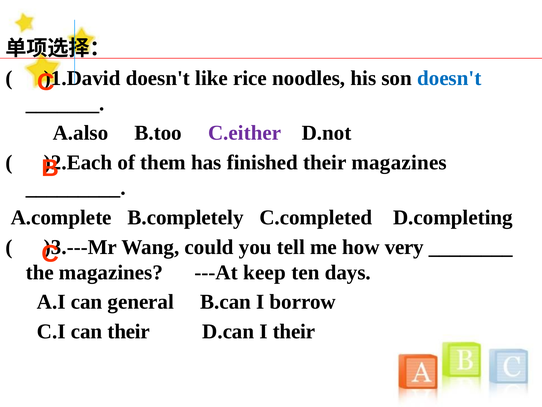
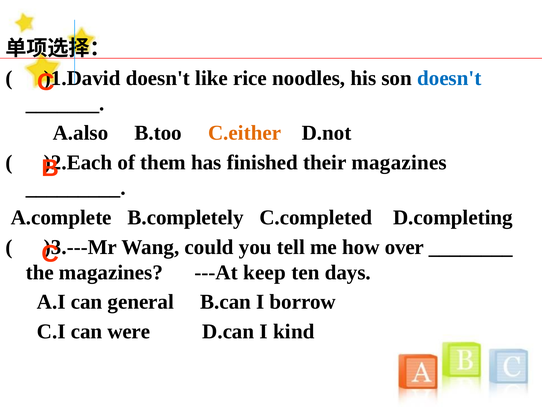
C.either colour: purple -> orange
very: very -> over
can their: their -> were
I their: their -> kind
